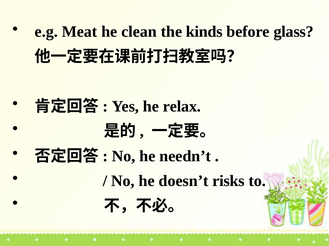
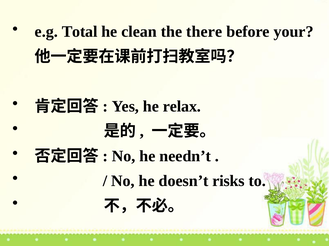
Meat: Meat -> Total
kinds: kinds -> there
glass: glass -> your
